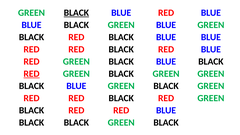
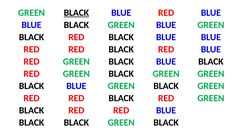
RED at (32, 74) underline: present -> none
